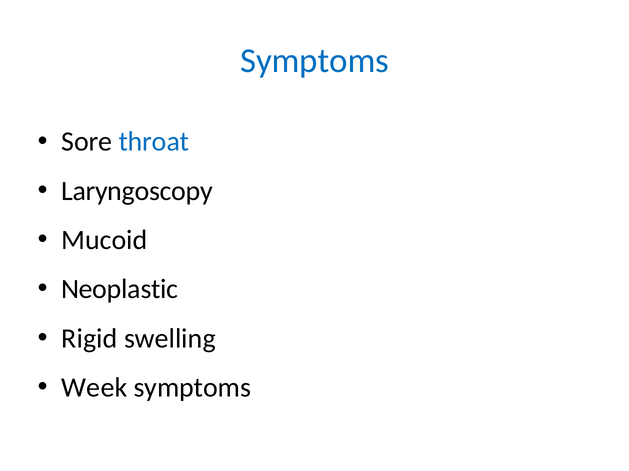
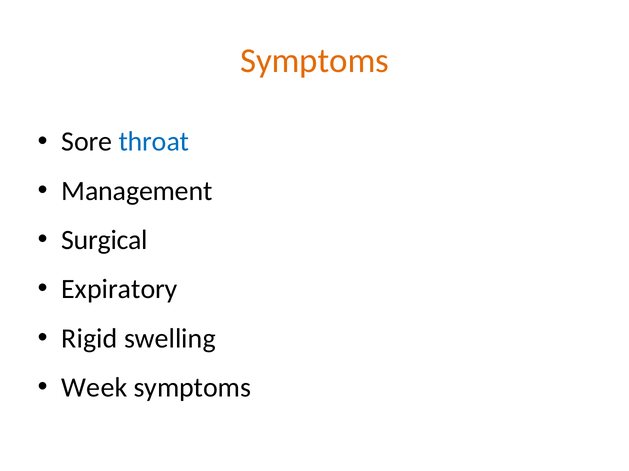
Symptoms at (315, 61) colour: blue -> orange
Laryngoscopy: Laryngoscopy -> Management
Mucoid: Mucoid -> Surgical
Neoplastic: Neoplastic -> Expiratory
